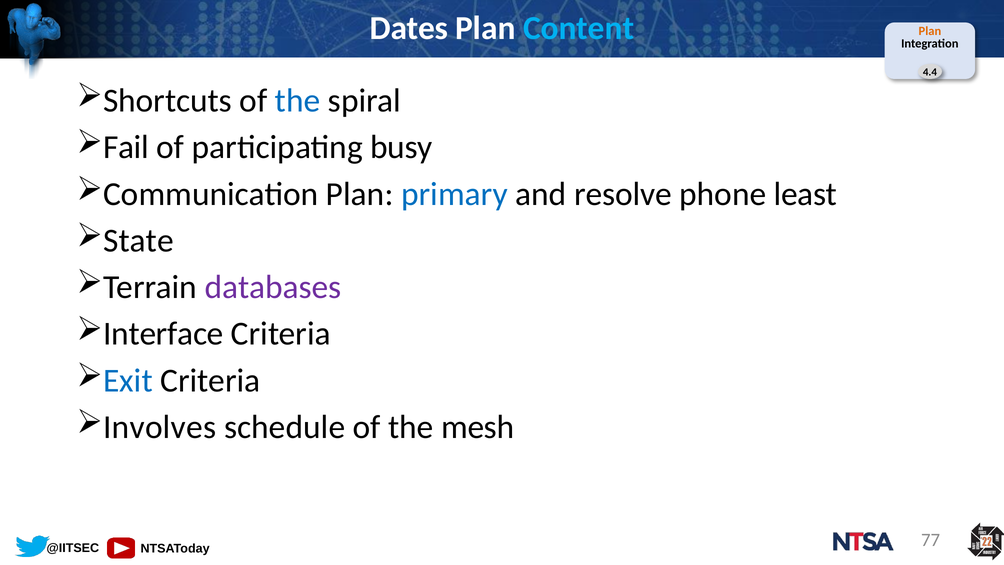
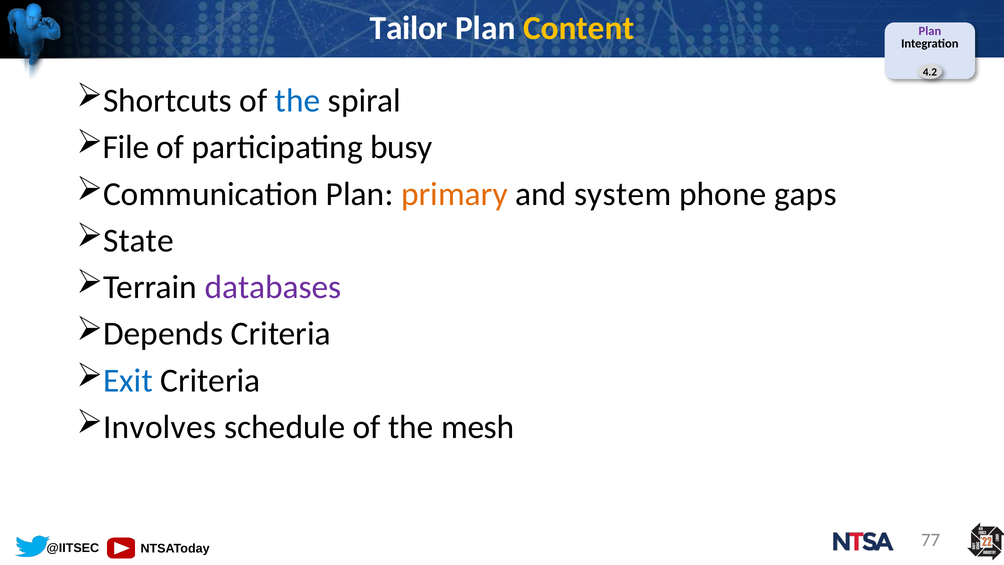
Dates: Dates -> Tailor
Content colour: light blue -> yellow
Plan at (930, 31) colour: orange -> purple
4.4: 4.4 -> 4.2
Fail: Fail -> File
primary colour: blue -> orange
resolve: resolve -> system
least: least -> gaps
Interface: Interface -> Depends
